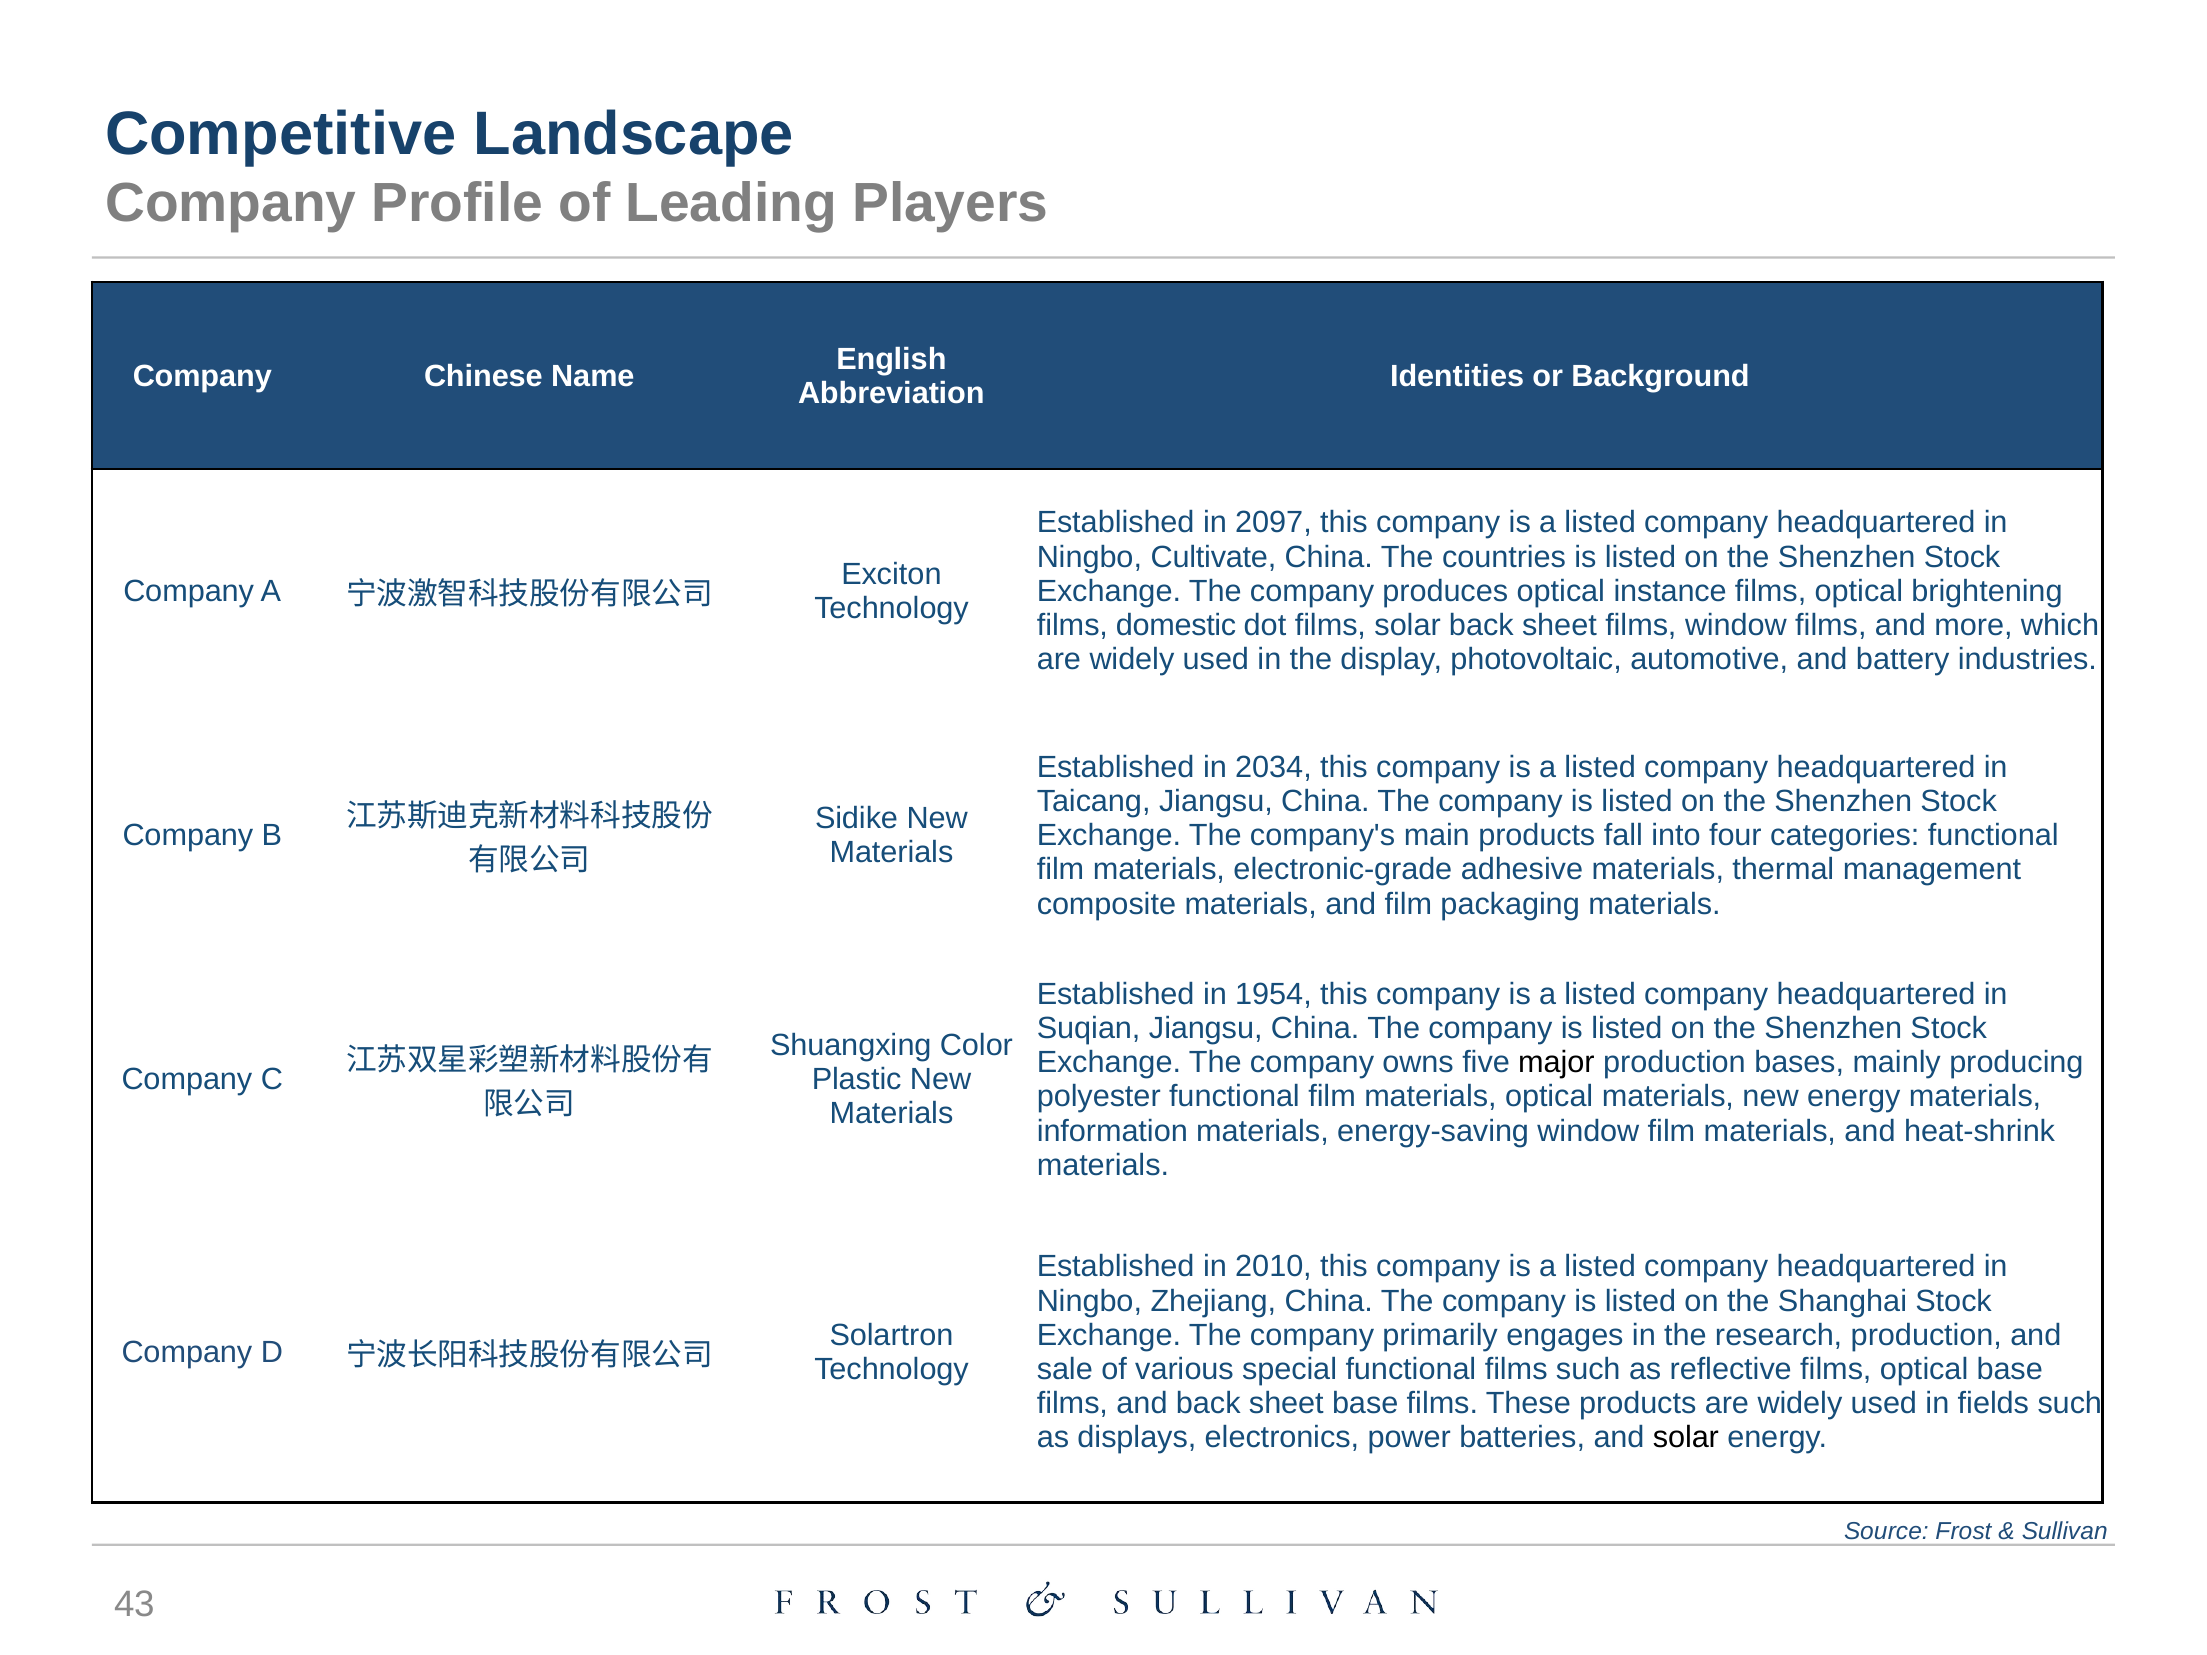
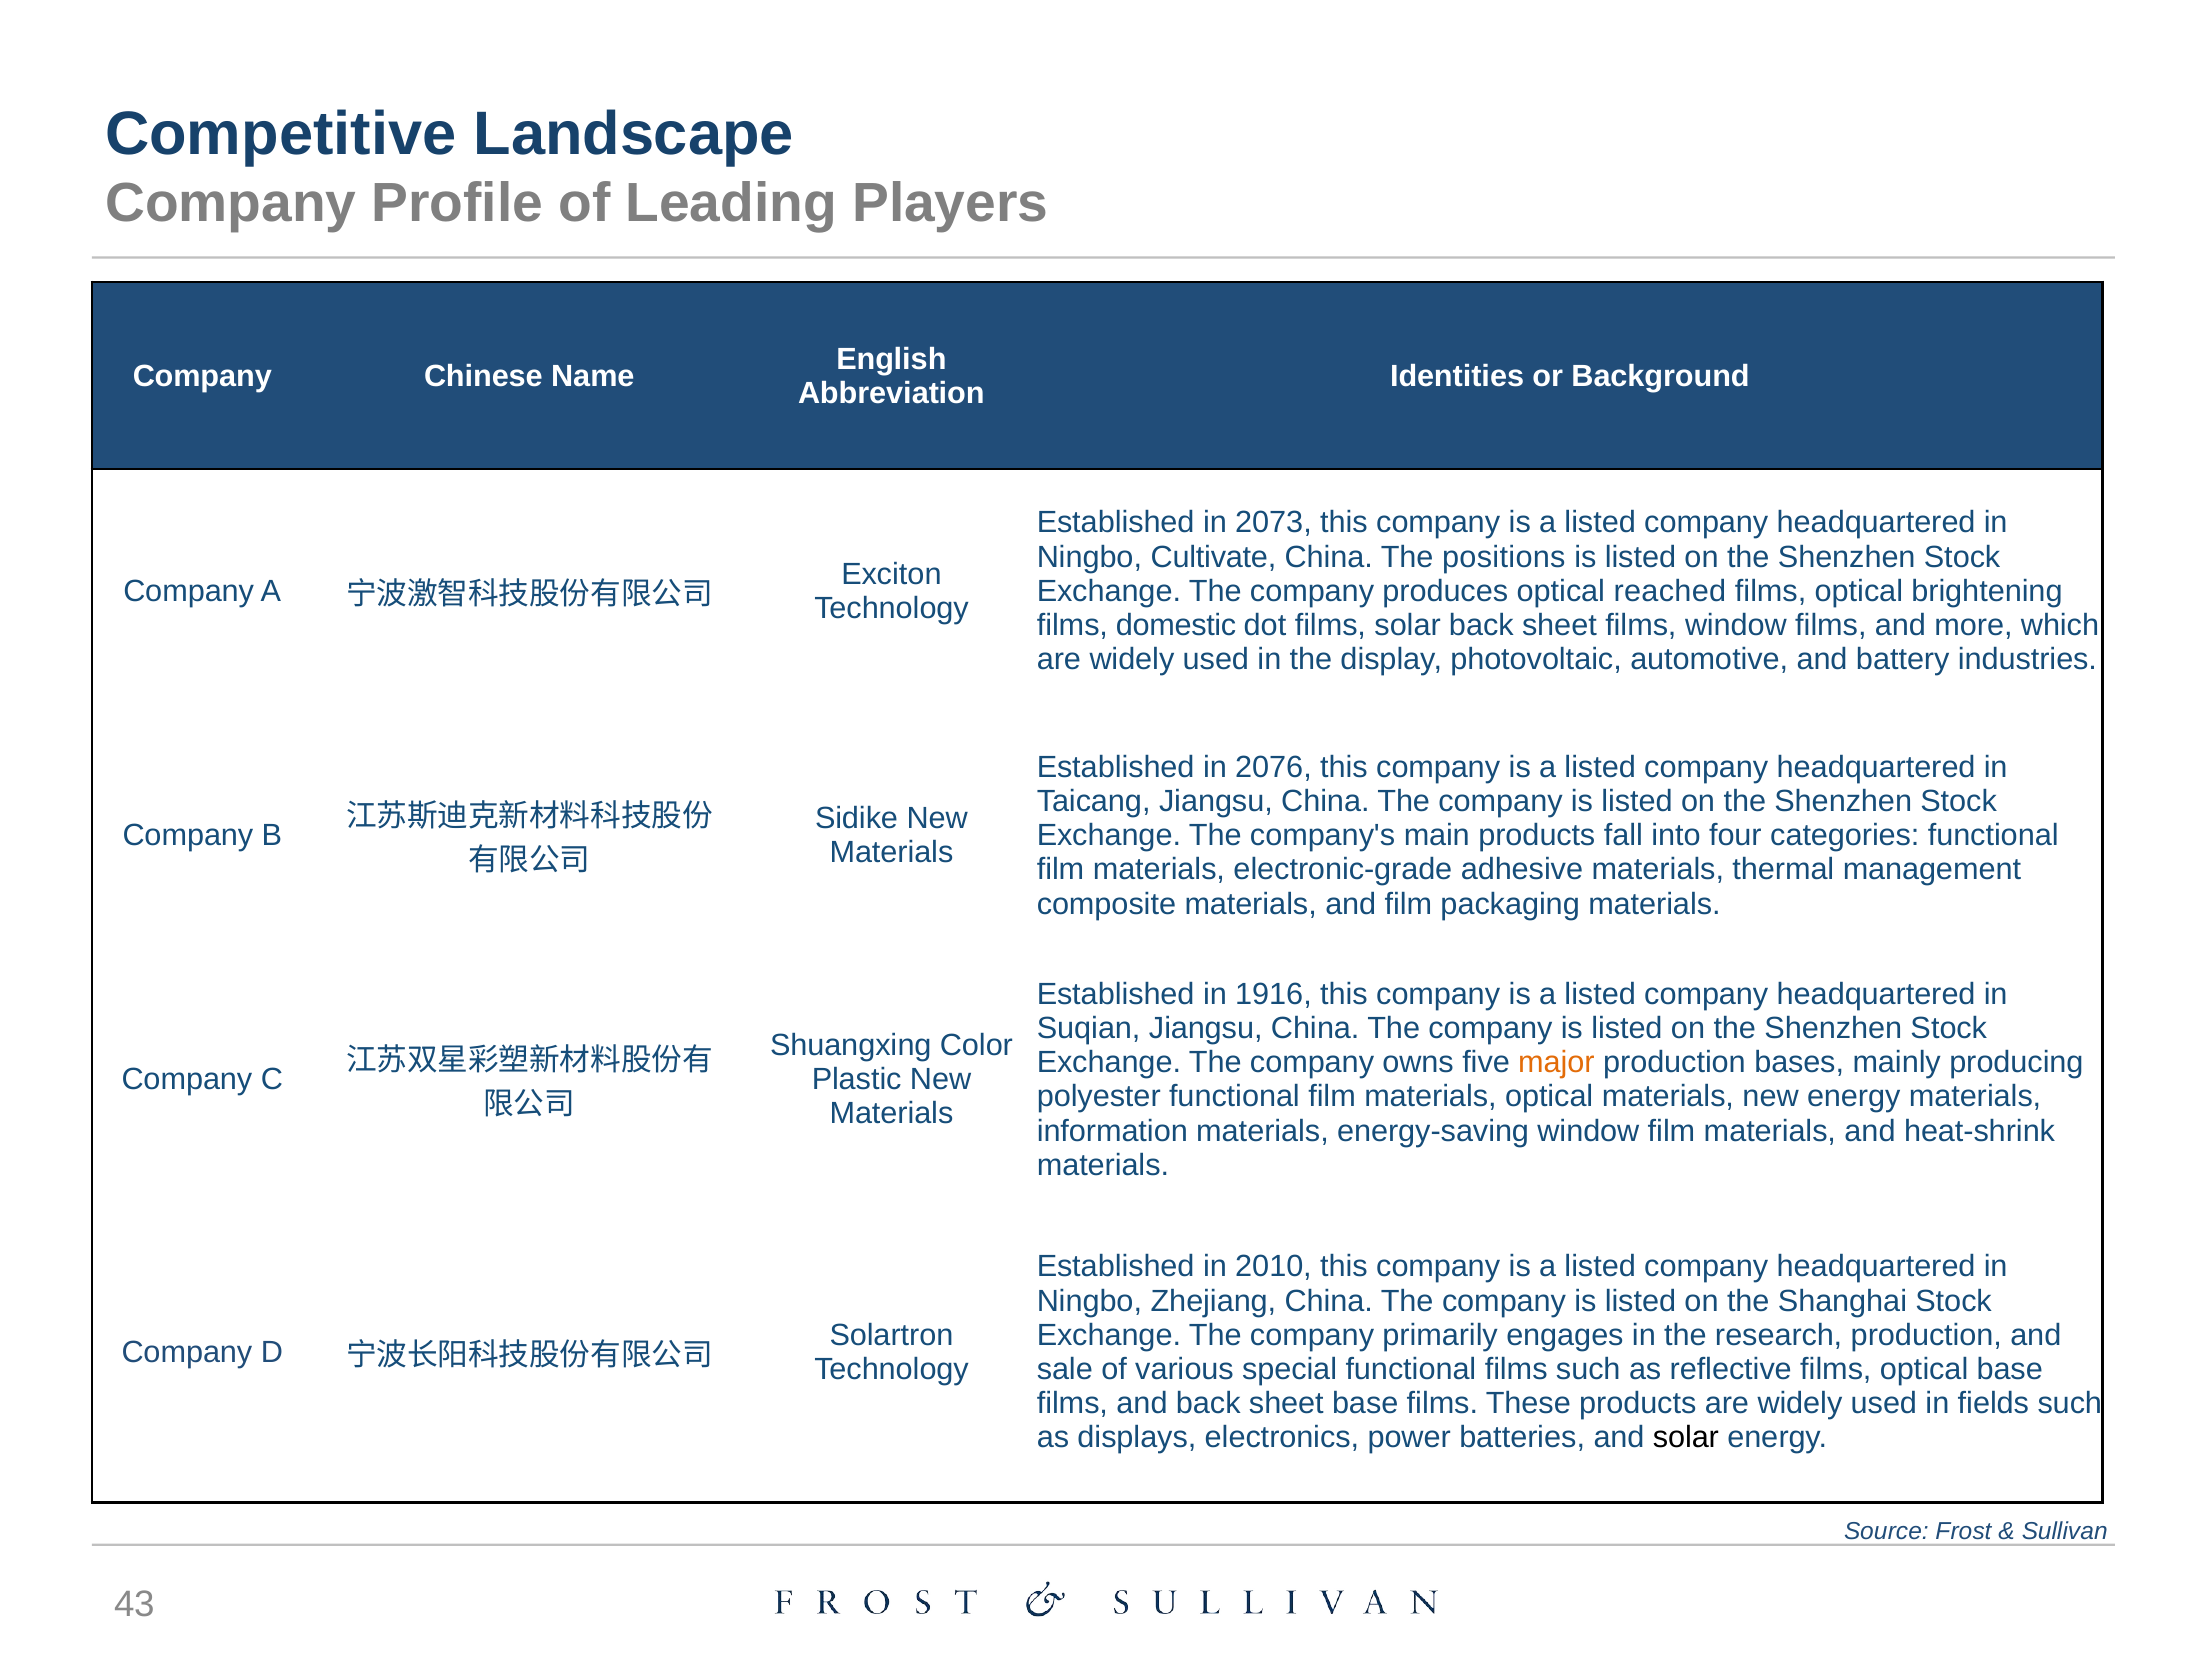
2097: 2097 -> 2073
countries: countries -> positions
instance: instance -> reached
2034: 2034 -> 2076
1954: 1954 -> 1916
major colour: black -> orange
